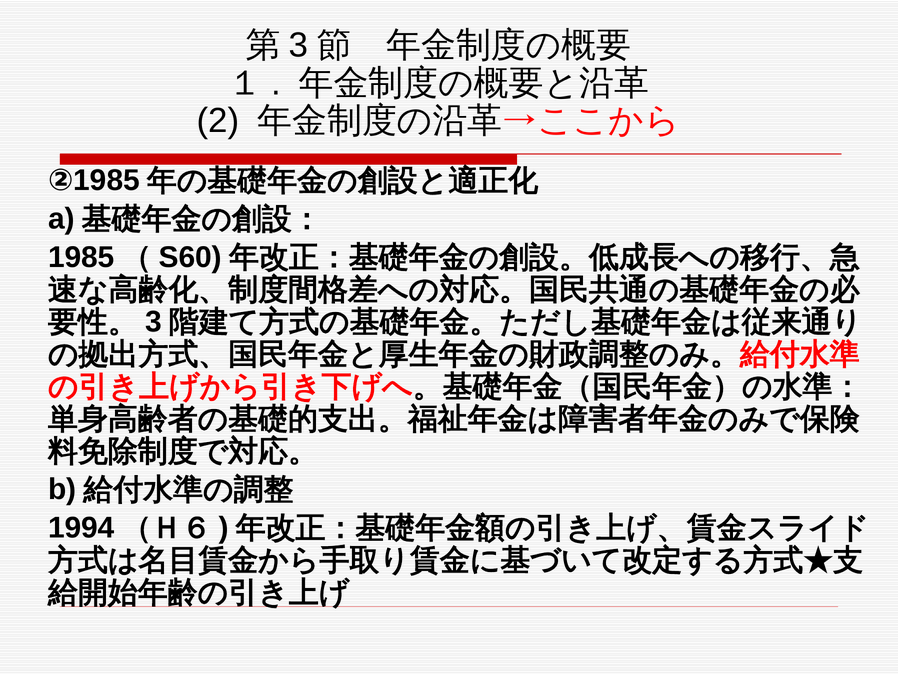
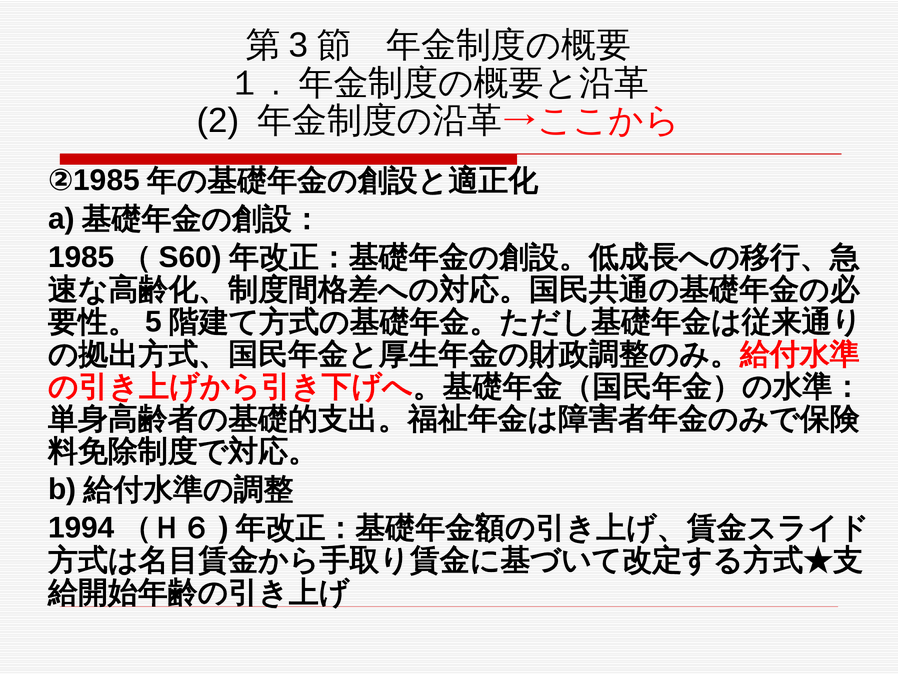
3 at (153, 322): 3 -> 5
